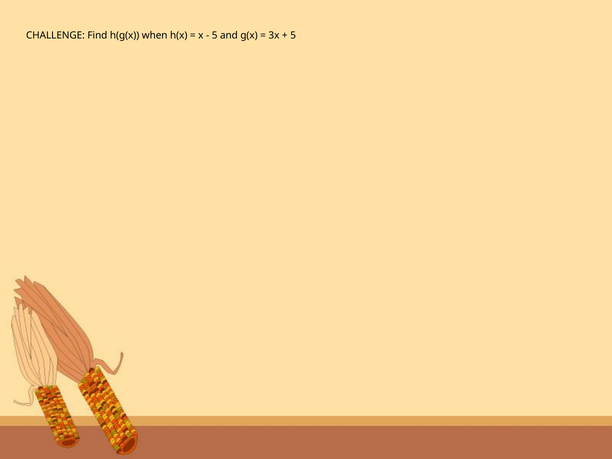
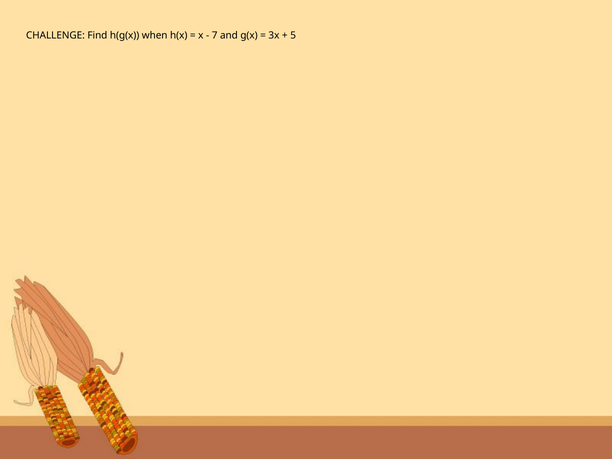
5 at (215, 35): 5 -> 7
